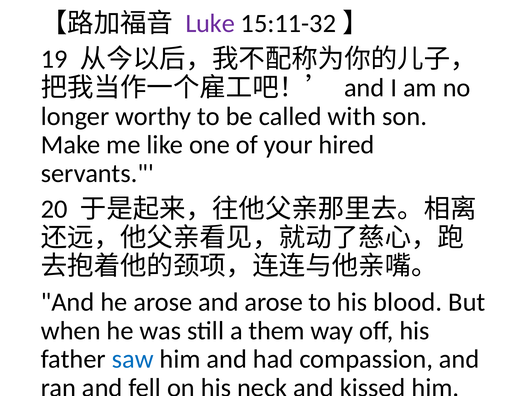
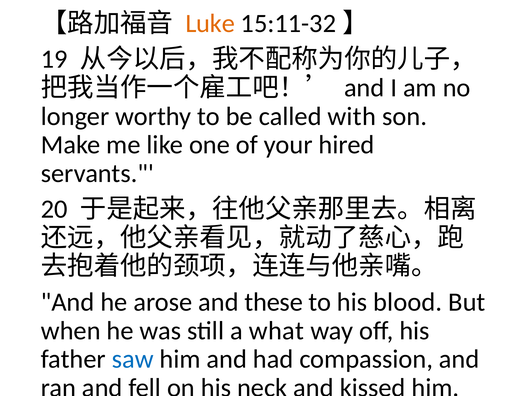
Luke colour: purple -> orange
and arose: arose -> these
them: them -> what
